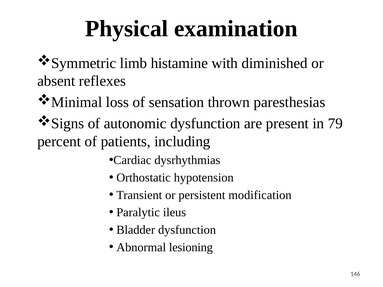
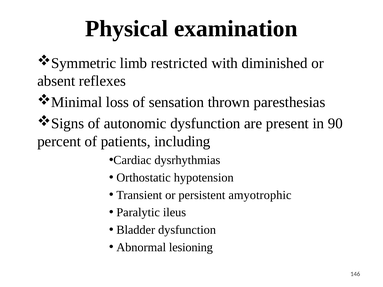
histamine: histamine -> restricted
79: 79 -> 90
modification: modification -> amyotrophic
